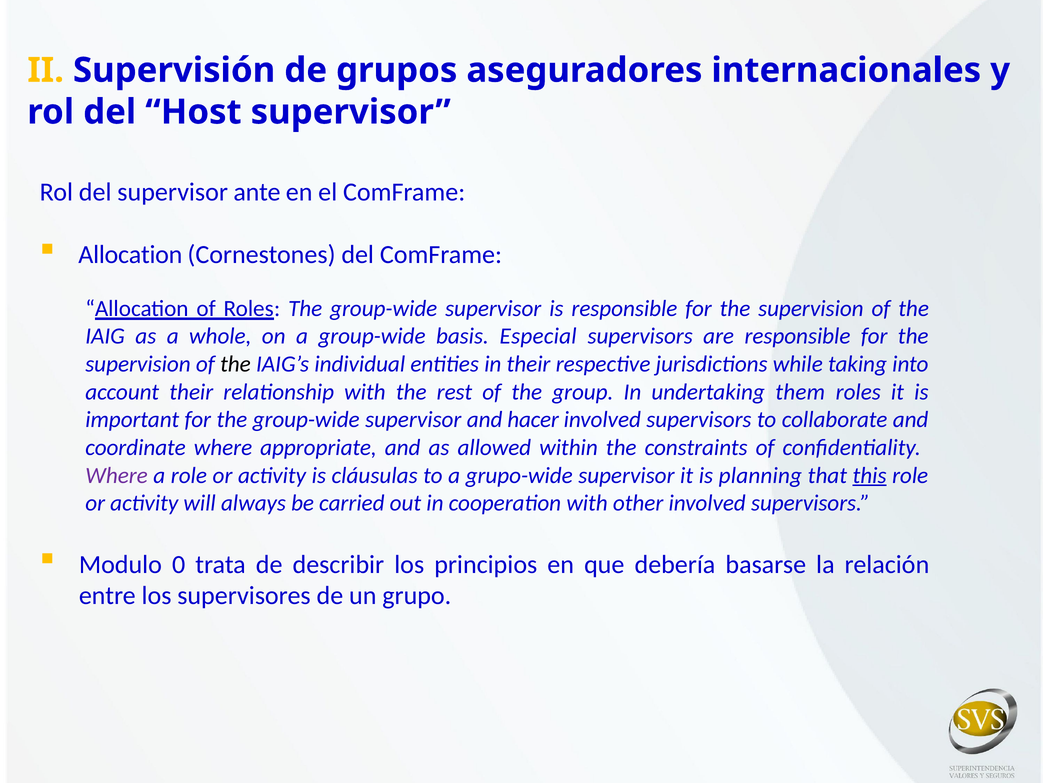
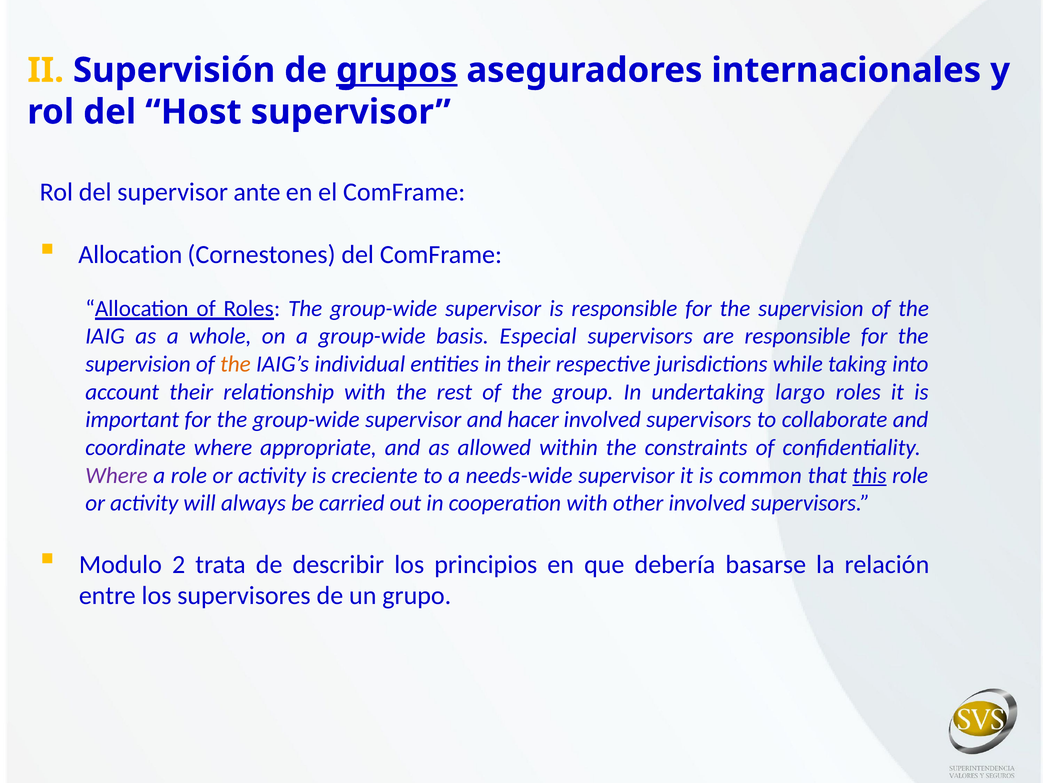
grupos underline: none -> present
the at (235, 364) colour: black -> orange
them: them -> largo
cláusulas: cláusulas -> creciente
grupo-wide: grupo-wide -> needs-wide
planning: planning -> common
0: 0 -> 2
